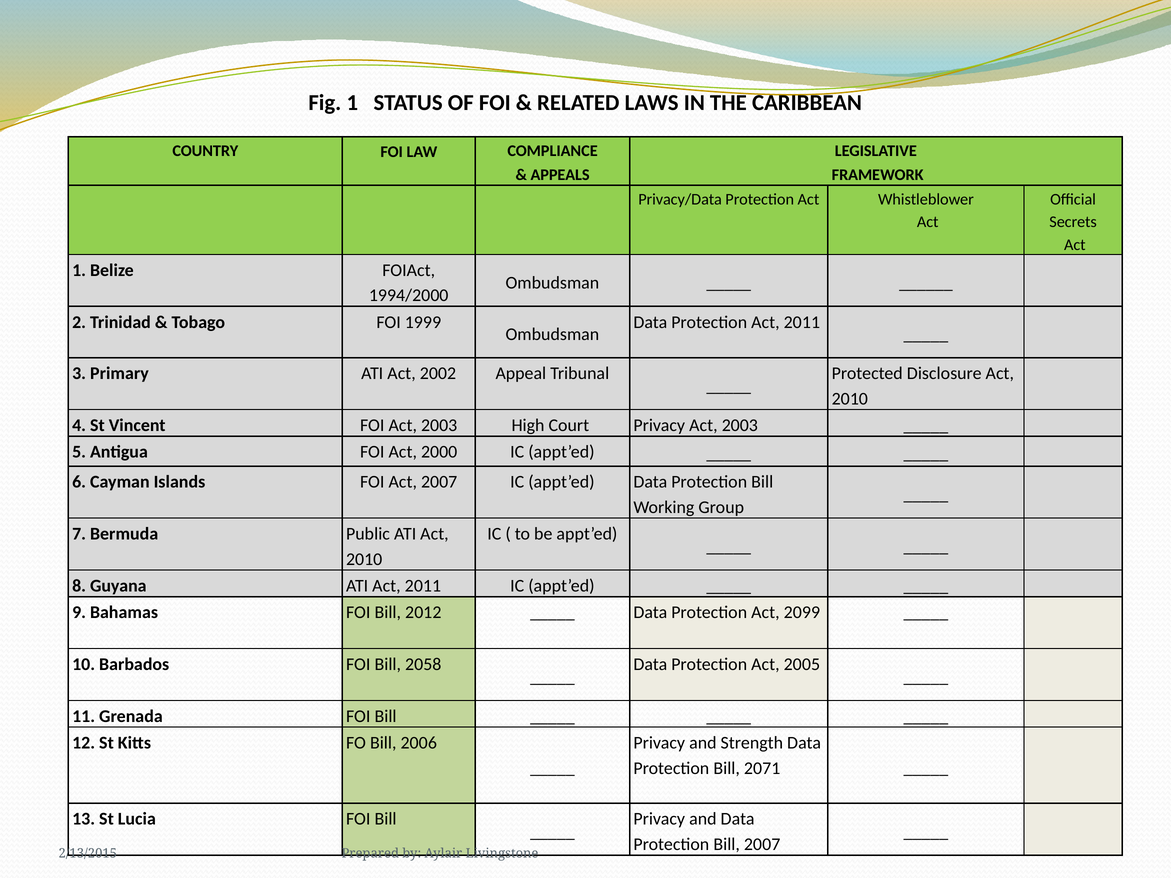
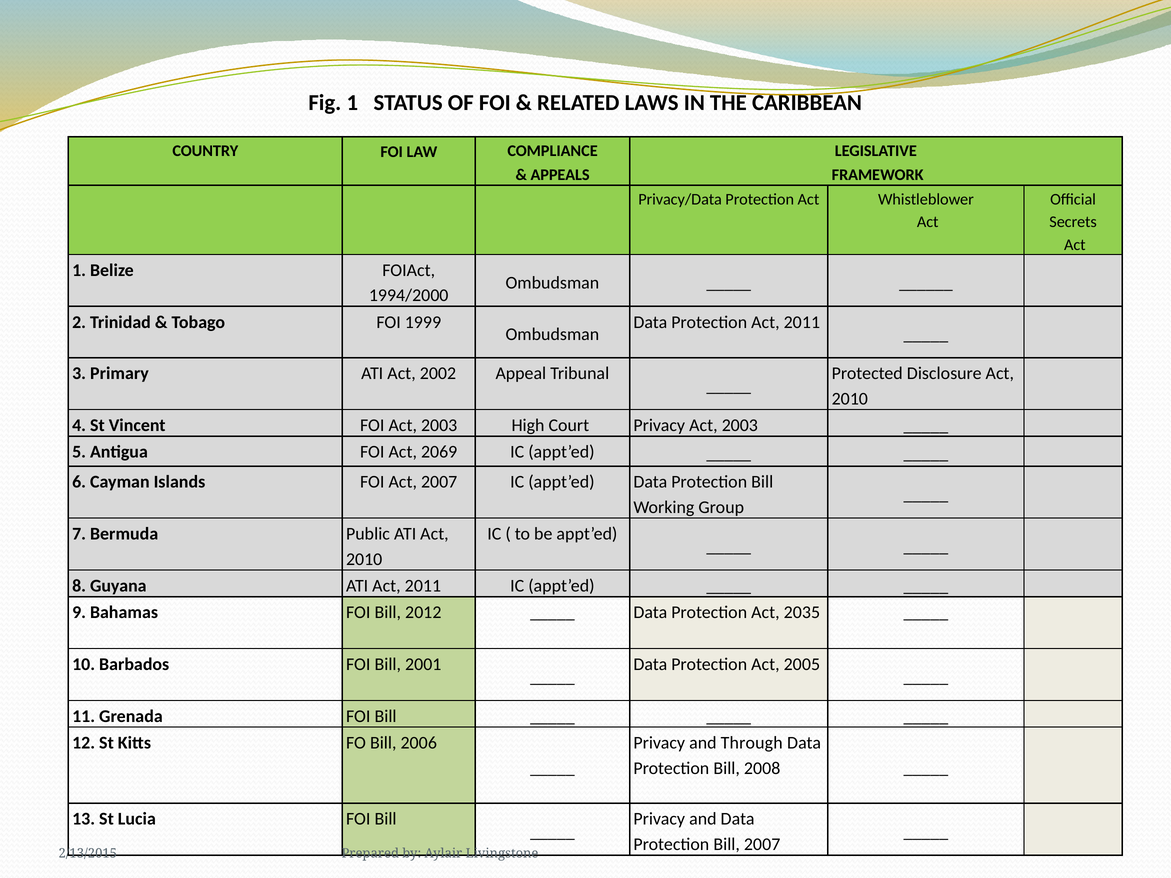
2000: 2000 -> 2069
2099: 2099 -> 2035
2058: 2058 -> 2001
Strength: Strength -> Through
2071: 2071 -> 2008
